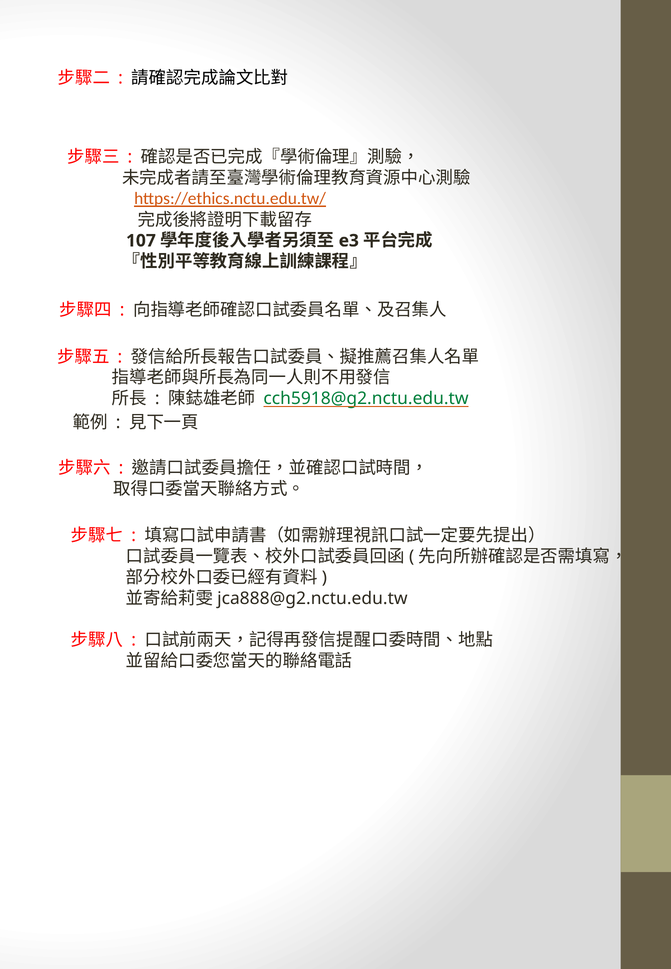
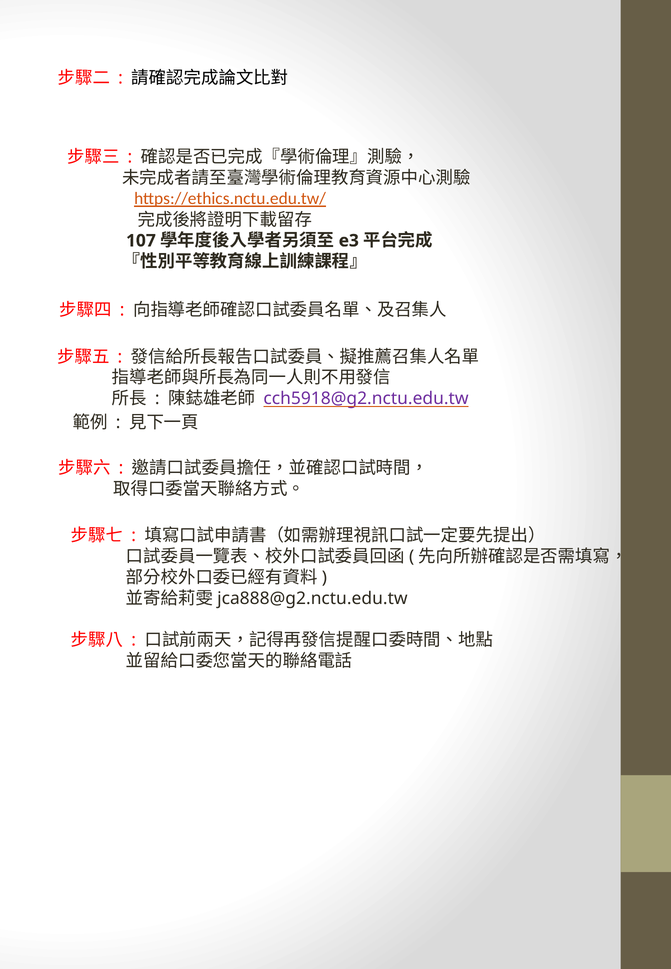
cch5918@g2.nctu.edu.tw colour: green -> purple
